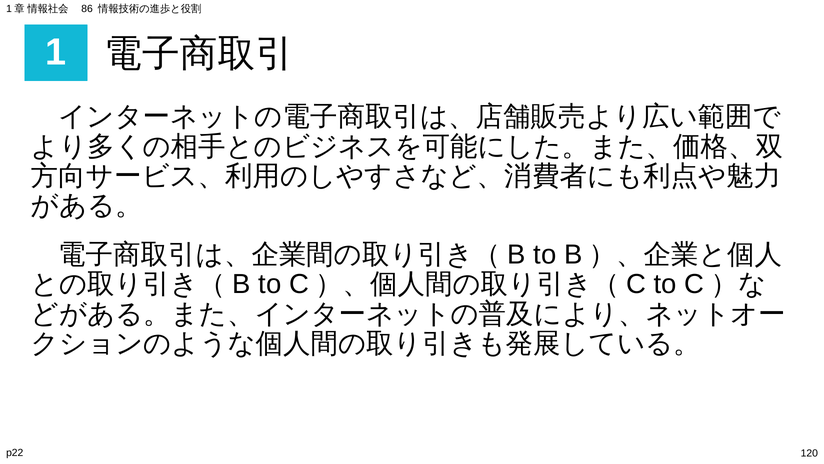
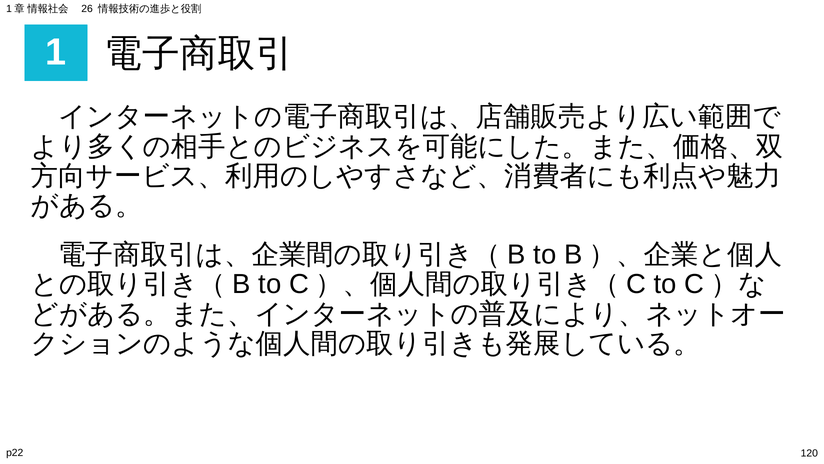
86: 86 -> 26
